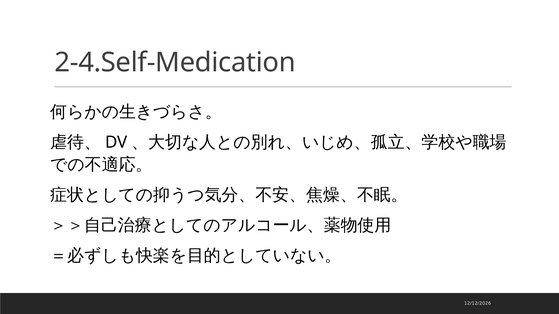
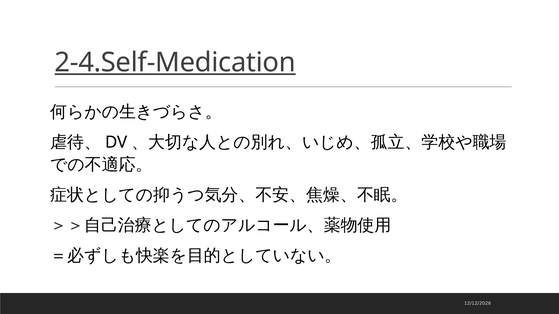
2-4.Self-Medication underline: none -> present
